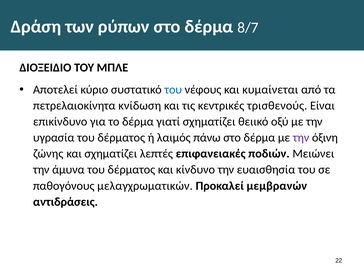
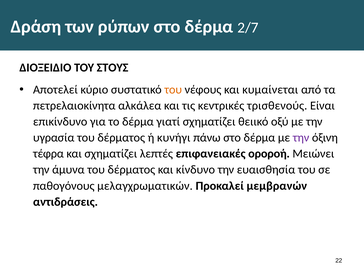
8/7: 8/7 -> 2/7
ΜΠΛΕ: ΜΠΛΕ -> ΣΤΟΥΣ
του at (173, 90) colour: blue -> orange
κνίδωση: κνίδωση -> αλκάλεα
λαιμός: λαιμός -> κυνήγι
ζώνης: ζώνης -> τέφρα
ποδιών: ποδιών -> οροροή
